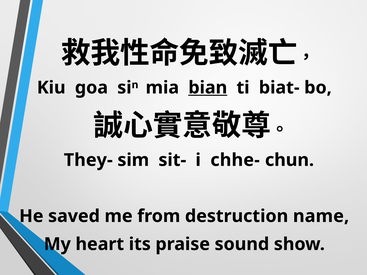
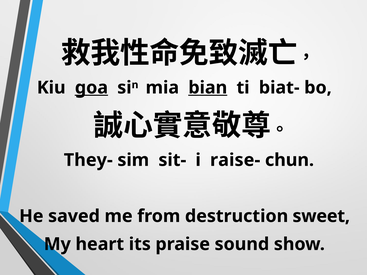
goa underline: none -> present
chhe-: chhe- -> raise-
name: name -> sweet
